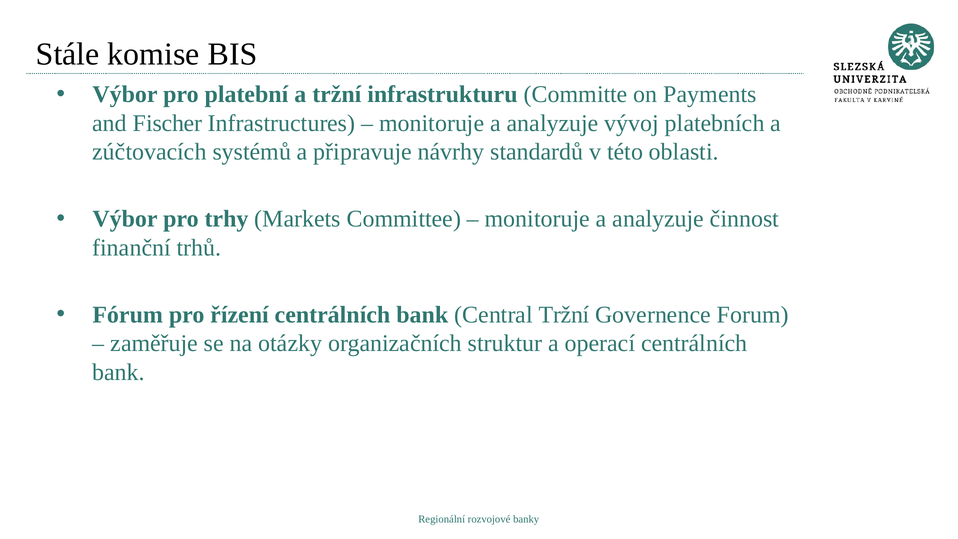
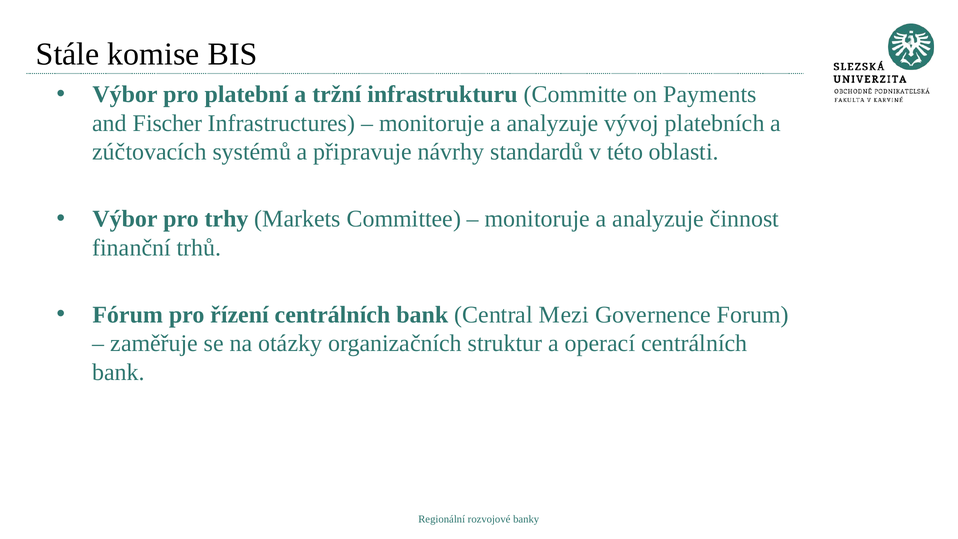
Central Tržní: Tržní -> Mezi
